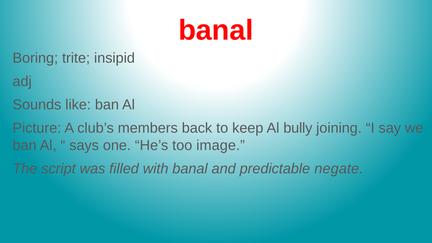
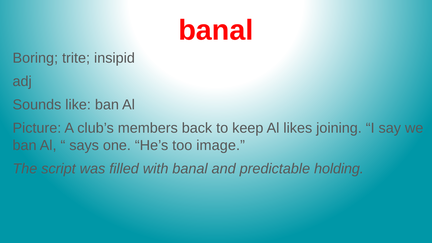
bully: bully -> likes
negate: negate -> holding
